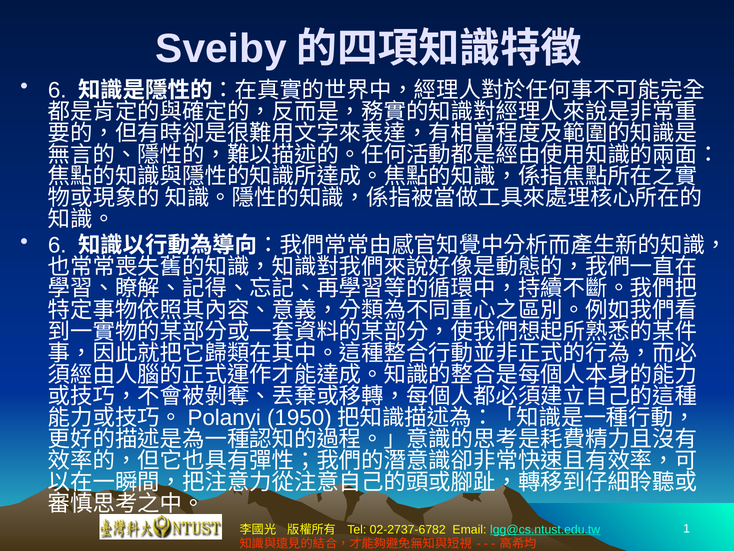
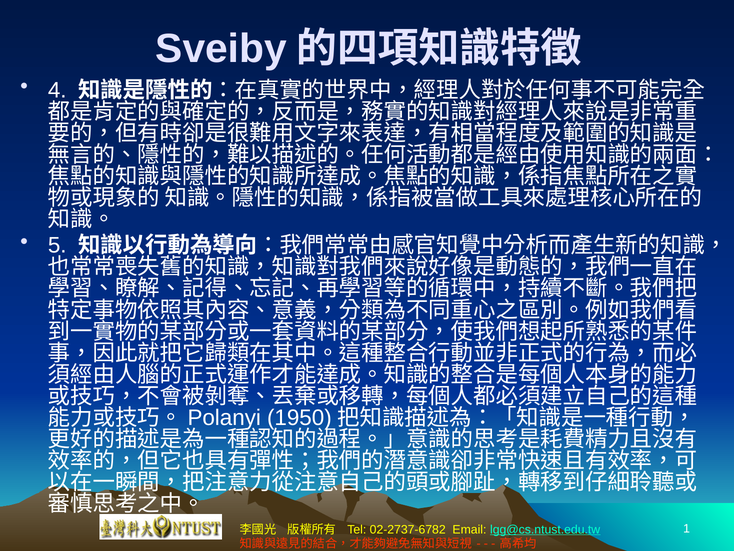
6 at (57, 90): 6 -> 4
6 at (57, 245): 6 -> 5
